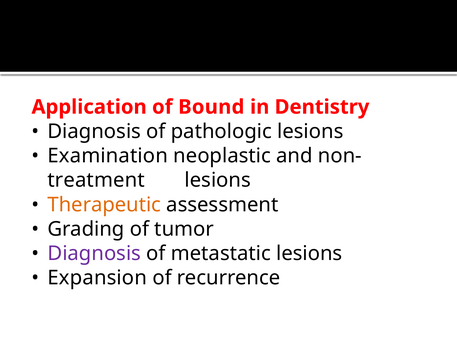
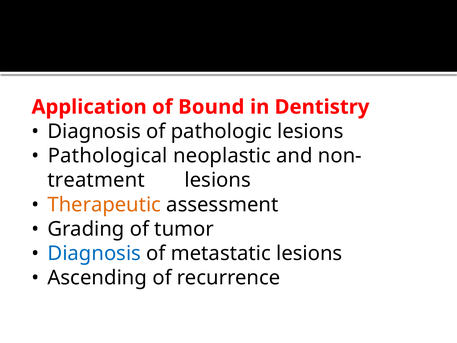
Examination: Examination -> Pathological
Diagnosis at (94, 253) colour: purple -> blue
Expansion: Expansion -> Ascending
